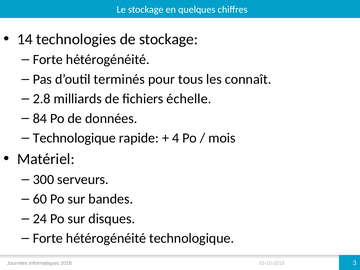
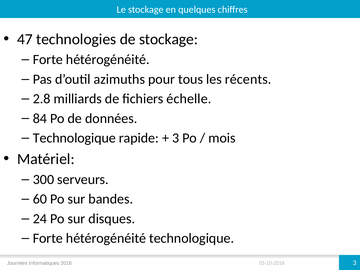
14: 14 -> 47
terminés: terminés -> azimuths
connaît: connaît -> récents
4 at (176, 138): 4 -> 3
